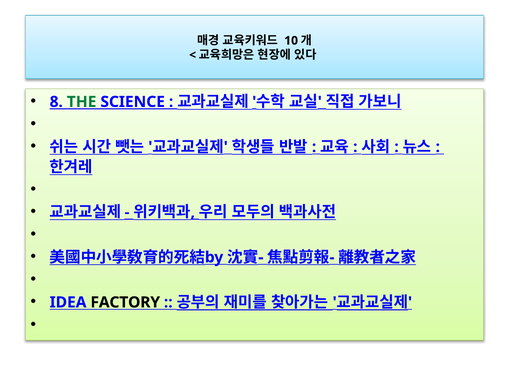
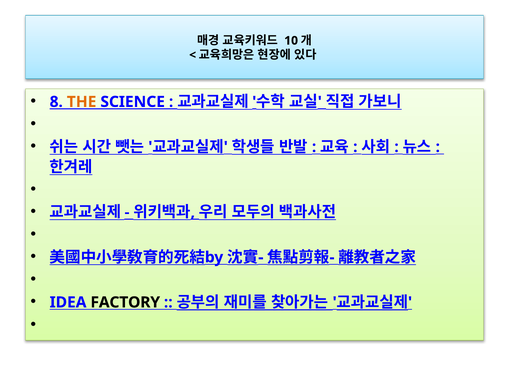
THE colour: green -> orange
